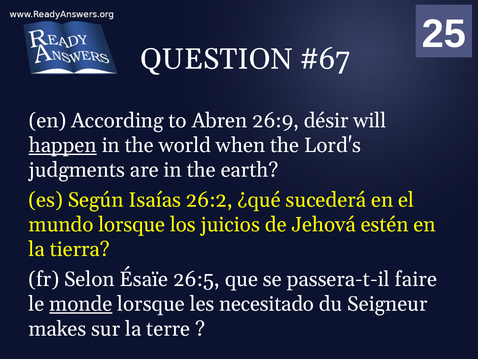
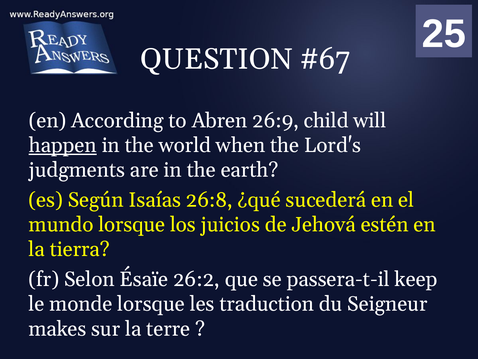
désir: désir -> child
26:2: 26:2 -> 26:8
26:5: 26:5 -> 26:2
faire: faire -> keep
monde underline: present -> none
necesitado: necesitado -> traduction
